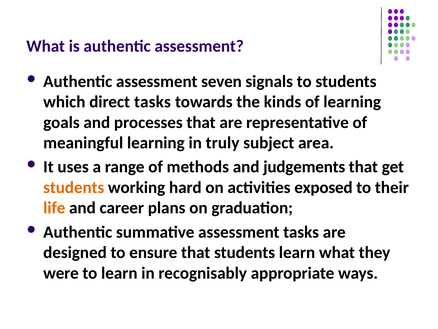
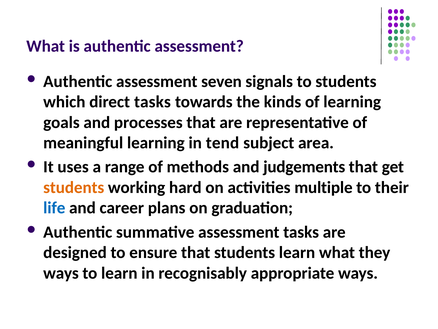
truly: truly -> tend
exposed: exposed -> multiple
life colour: orange -> blue
were at (61, 273): were -> ways
